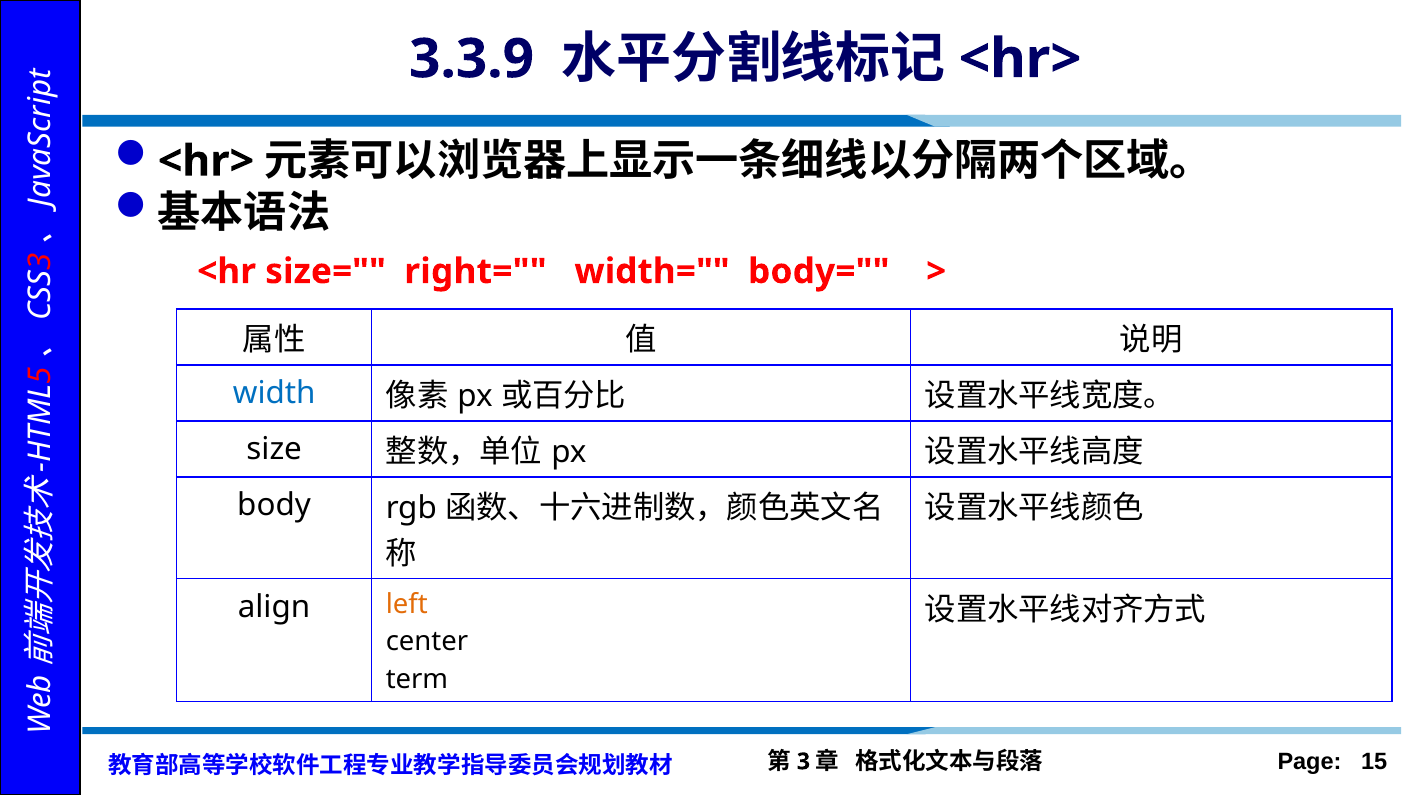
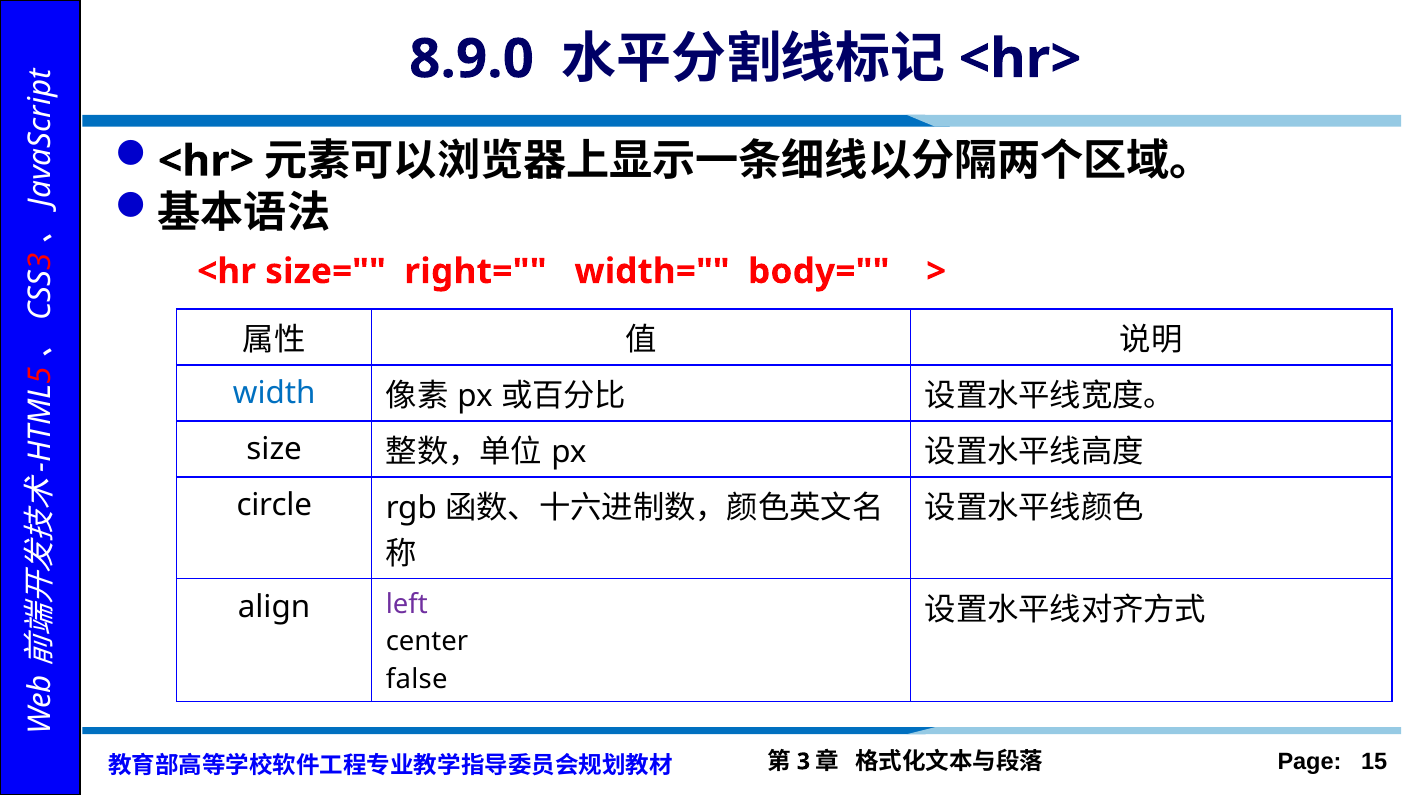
3.3.9: 3.3.9 -> 8.9.0
body: body -> circle
left colour: orange -> purple
term: term -> false
